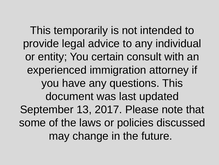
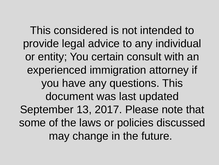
temporarily: temporarily -> considered
